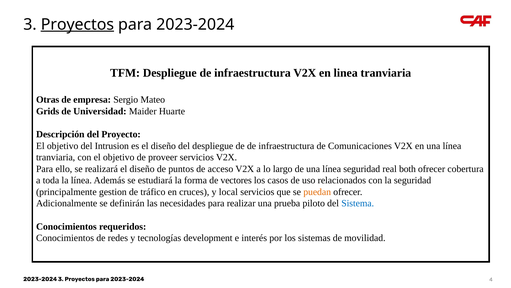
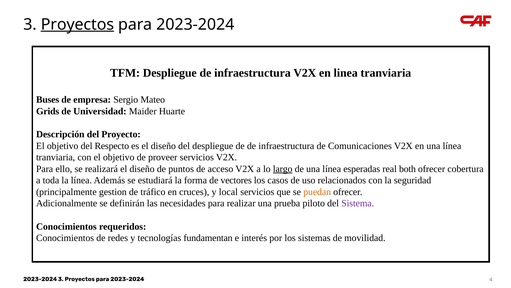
Otras: Otras -> Buses
Intrusion: Intrusion -> Respecto
largo underline: none -> present
línea seguridad: seguridad -> esperadas
Sistema colour: blue -> purple
development: development -> fundamentan
